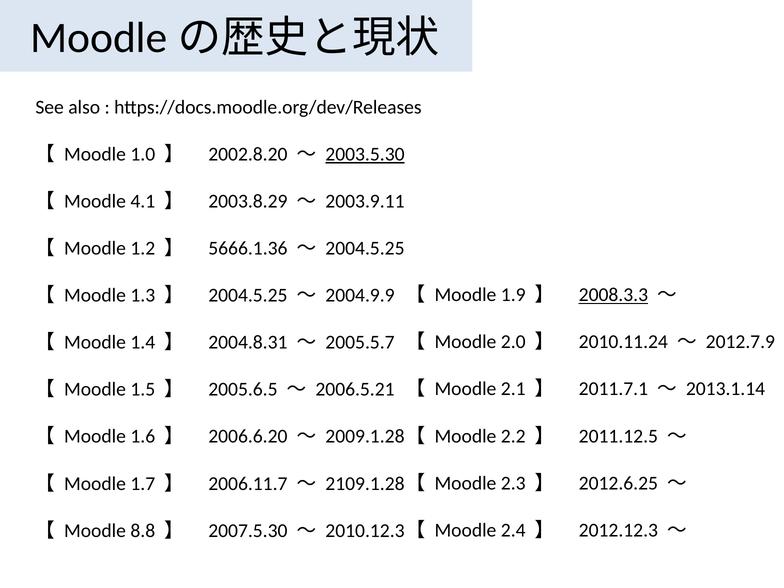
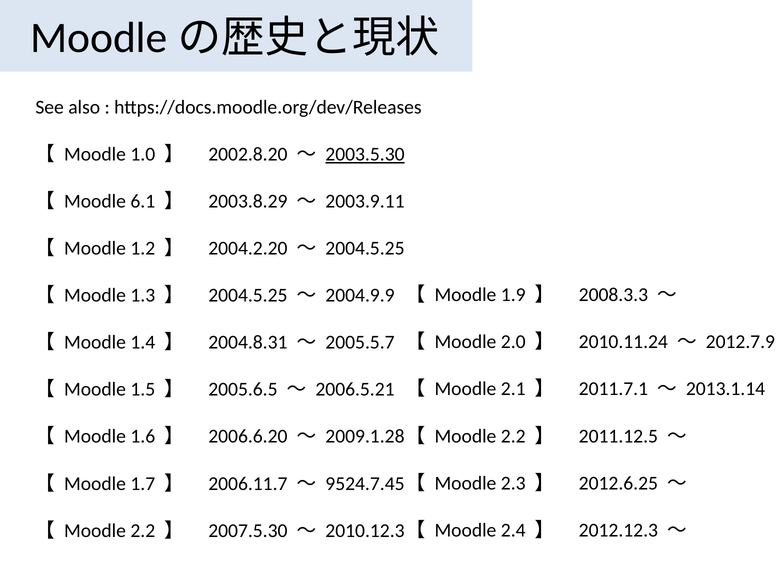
4.1: 4.1 -> 6.1
5666.1.36: 5666.1.36 -> 2004.2.20
2008.3.3 underline: present -> none
2109.1.28: 2109.1.28 -> 9524.7.45
8.8 at (143, 531): 8.8 -> 2.2
